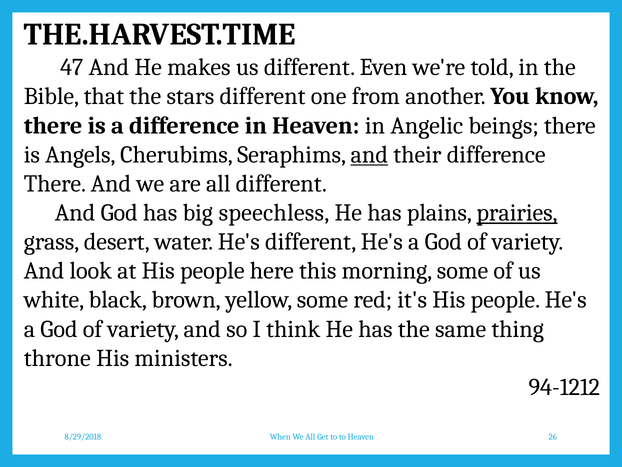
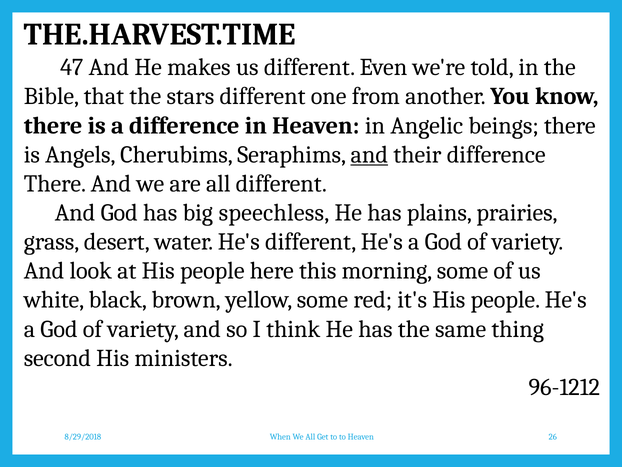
prairies underline: present -> none
throne: throne -> second
94-1212: 94-1212 -> 96-1212
